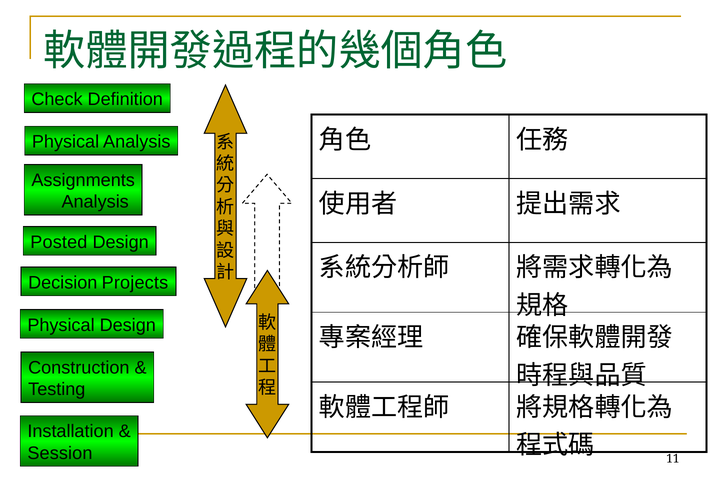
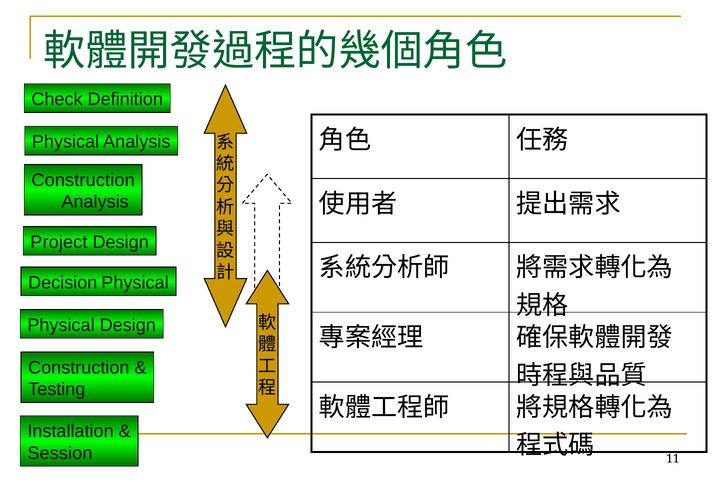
Assignments at (83, 180): Assignments -> Construction
Posted: Posted -> Project
Decision Projects: Projects -> Physical
